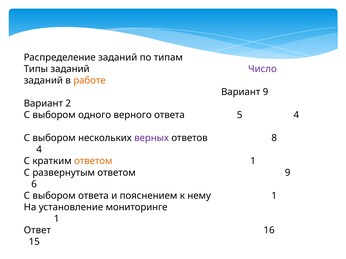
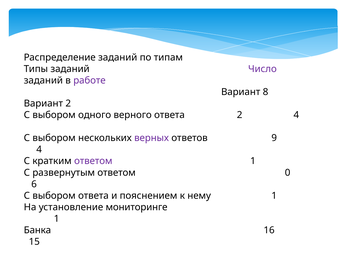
работе colour: orange -> purple
Вариант 9: 9 -> 8
ответа 5: 5 -> 2
8: 8 -> 9
ответом at (93, 161) colour: orange -> purple
ответом 9: 9 -> 0
Ответ: Ответ -> Банка
